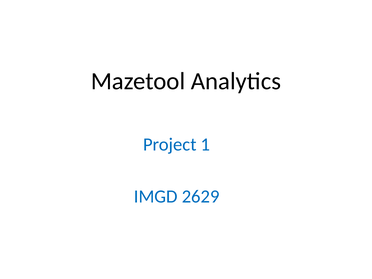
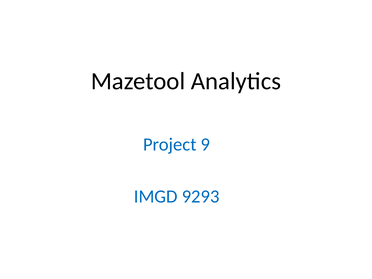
1: 1 -> 9
2629: 2629 -> 9293
